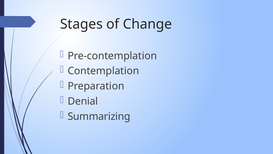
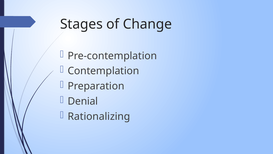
Summarizing: Summarizing -> Rationalizing
